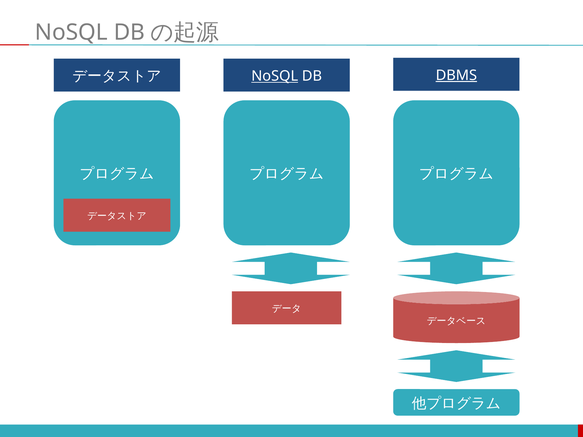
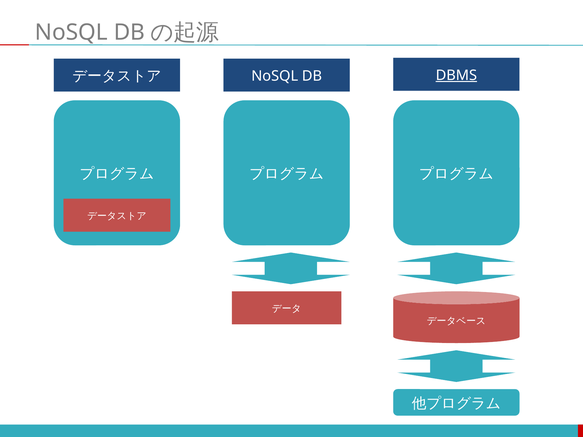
NoSQL at (275, 76) underline: present -> none
